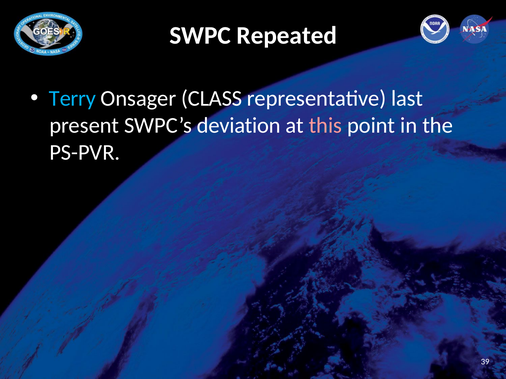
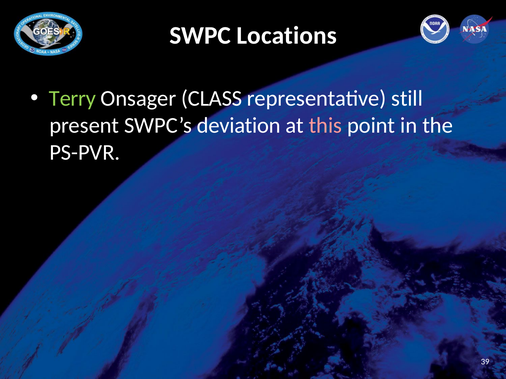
Repeated: Repeated -> Locations
Terry colour: light blue -> light green
last: last -> still
